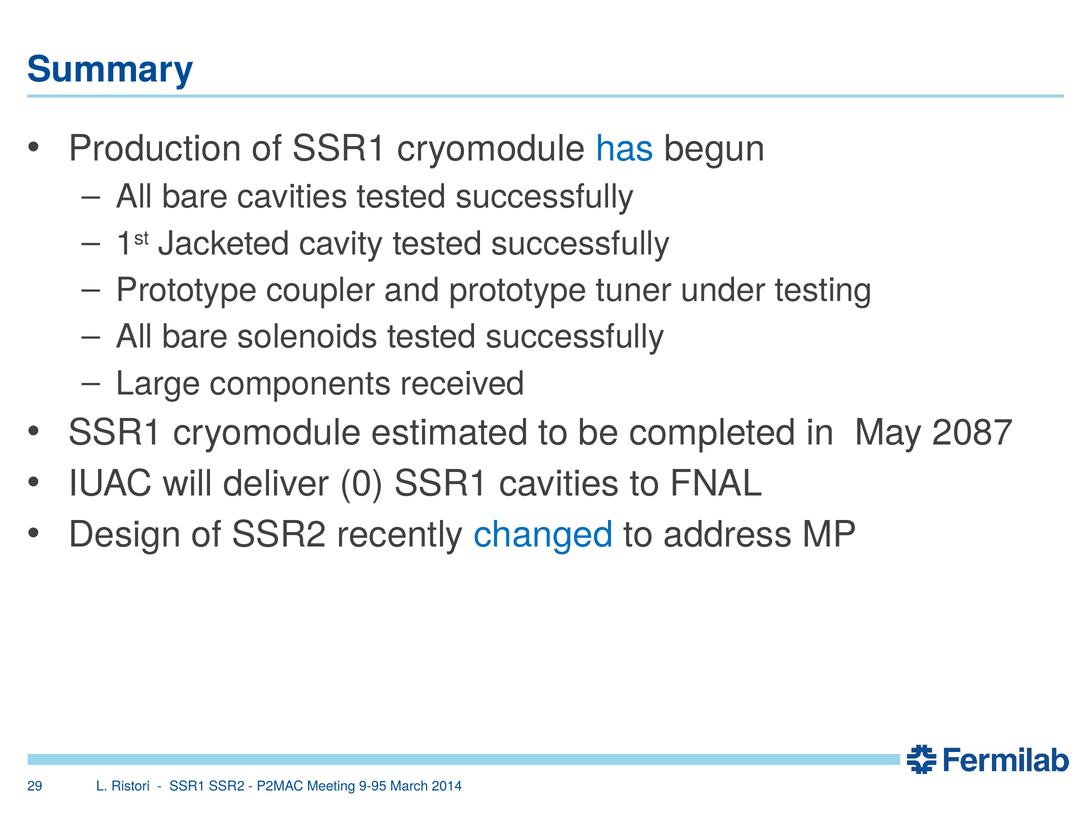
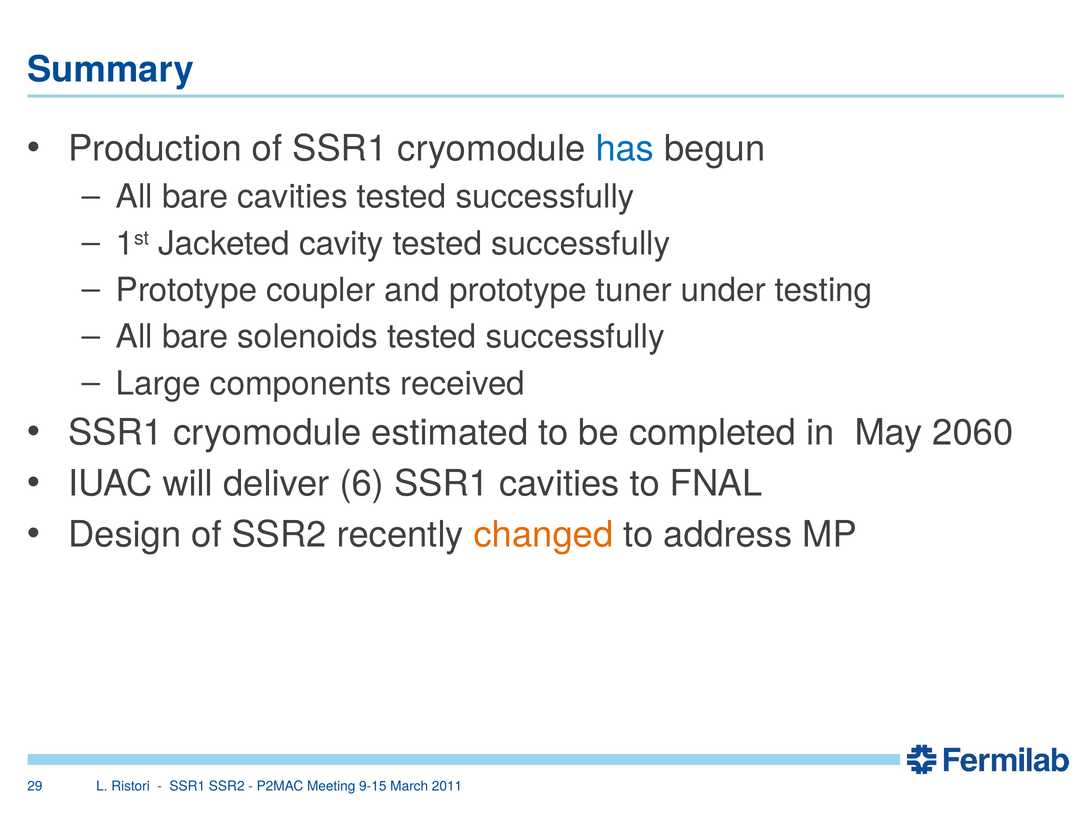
2087: 2087 -> 2060
0: 0 -> 6
changed colour: blue -> orange
9-95: 9-95 -> 9-15
2014: 2014 -> 2011
